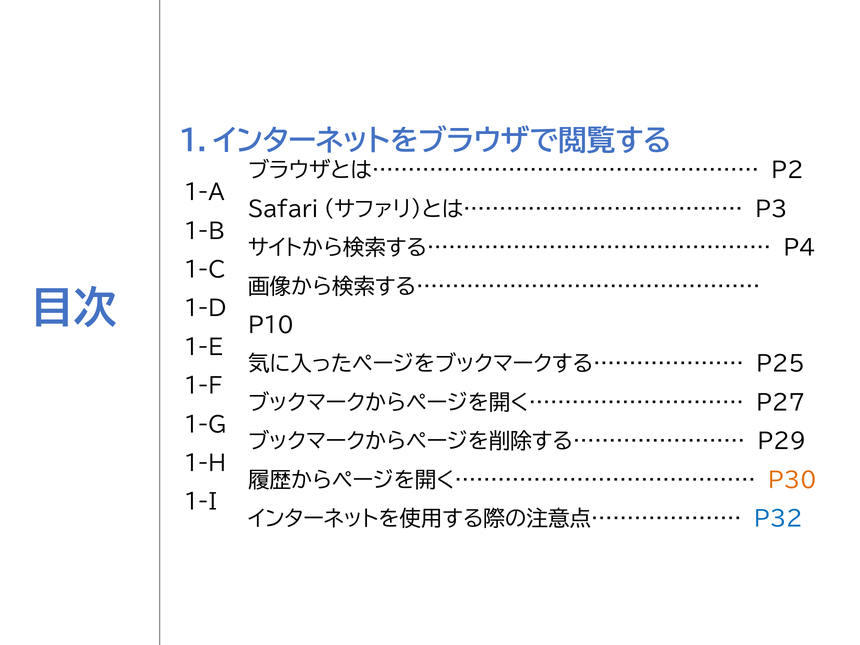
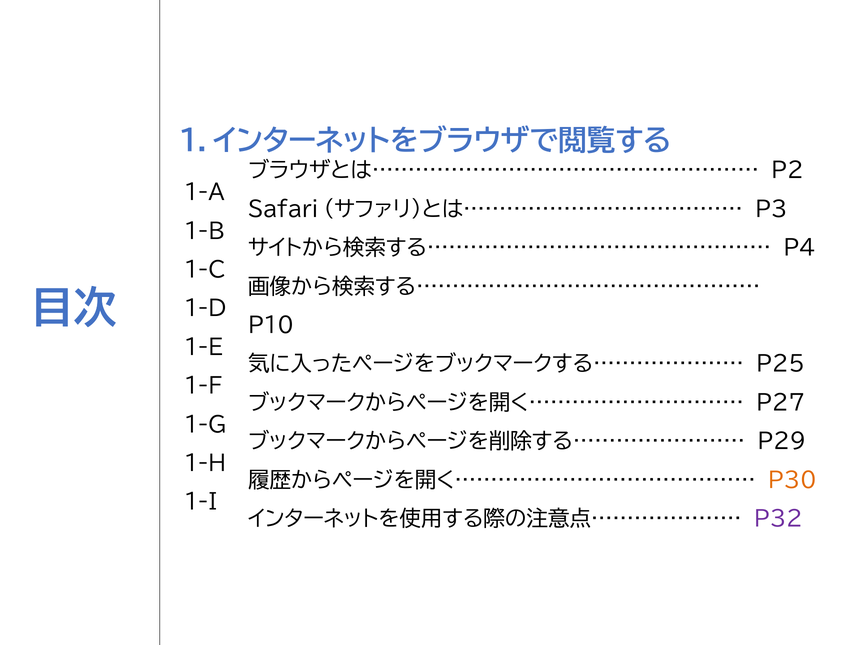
P32 colour: blue -> purple
